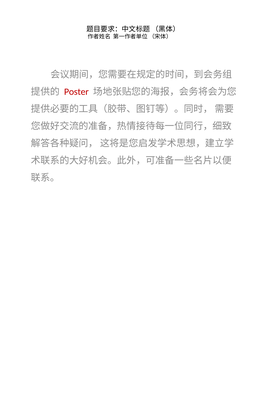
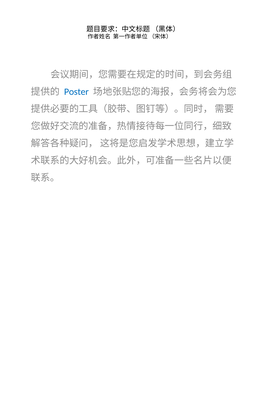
Poster colour: red -> blue
